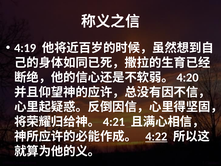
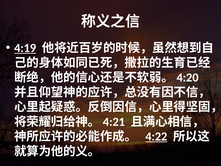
4:19 underline: none -> present
